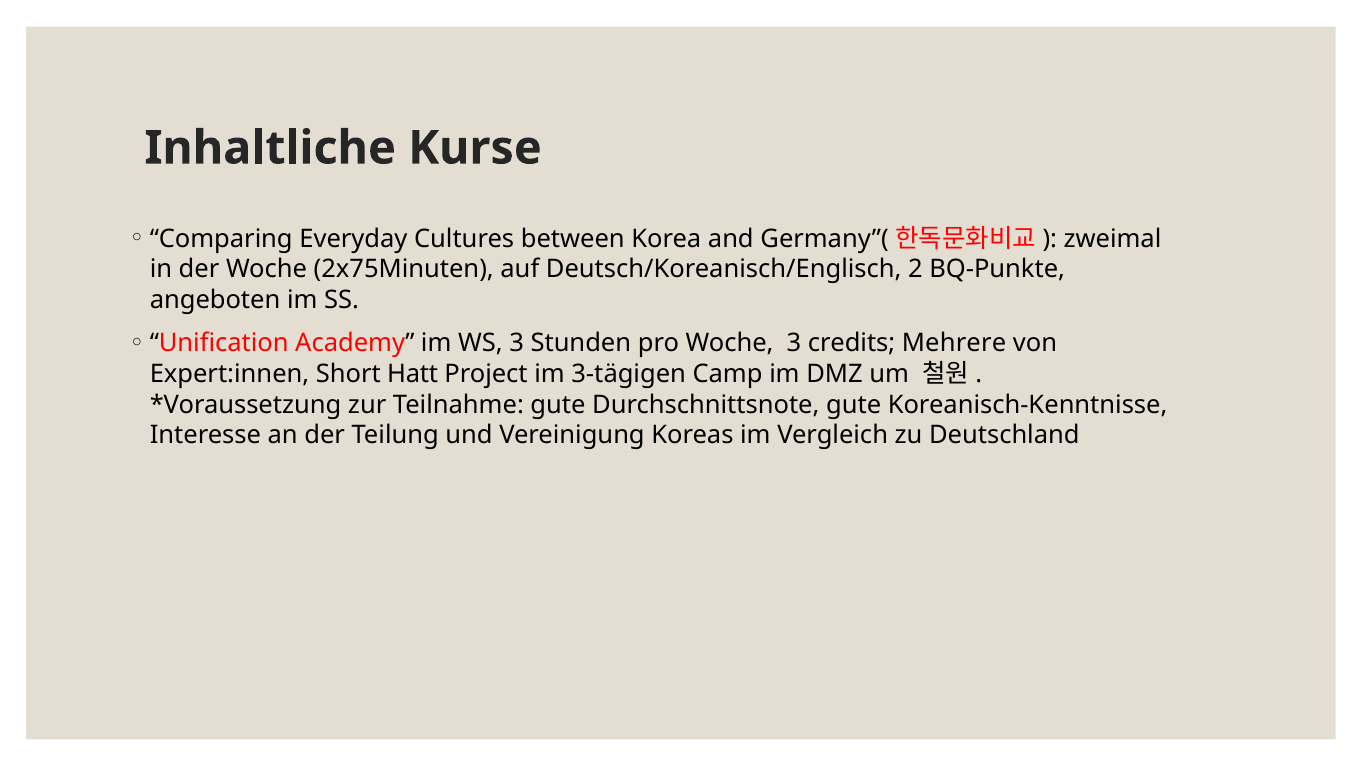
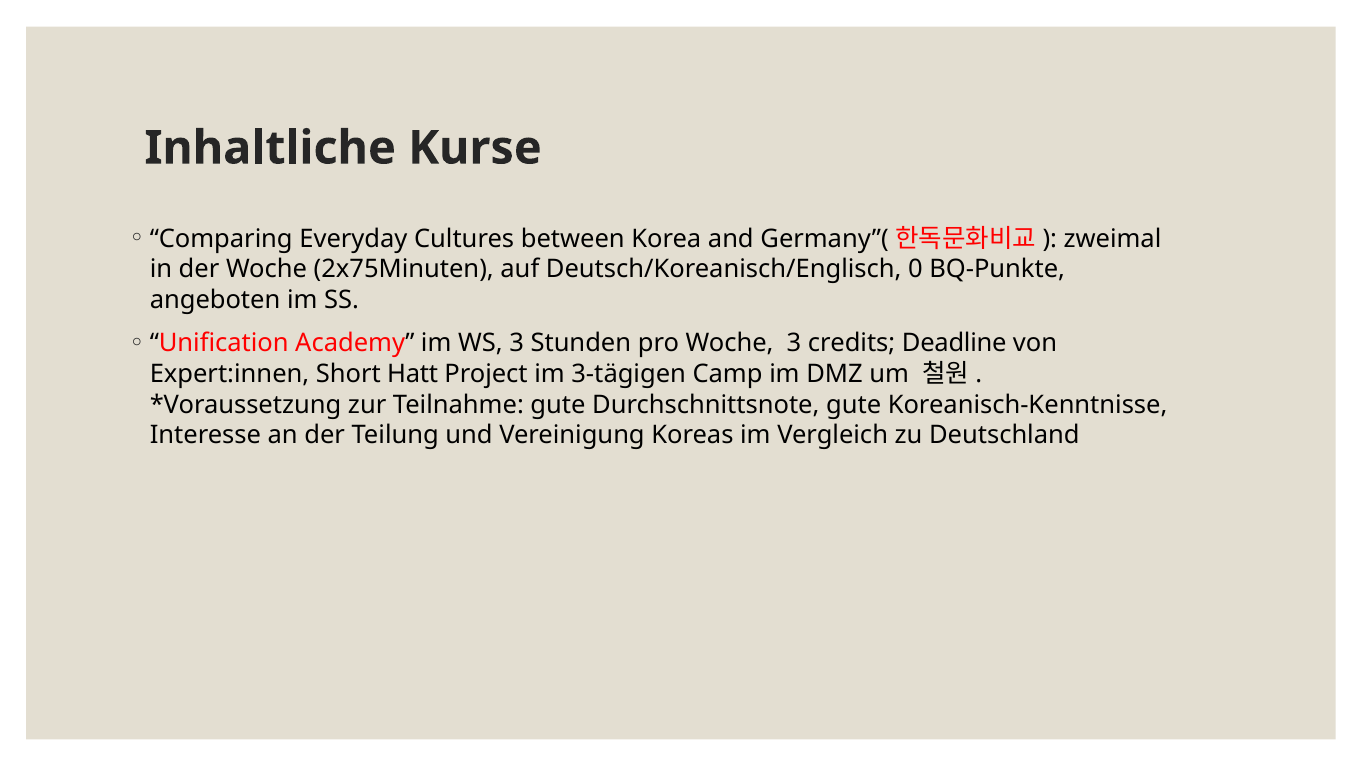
2: 2 -> 0
Mehrere: Mehrere -> Deadline
